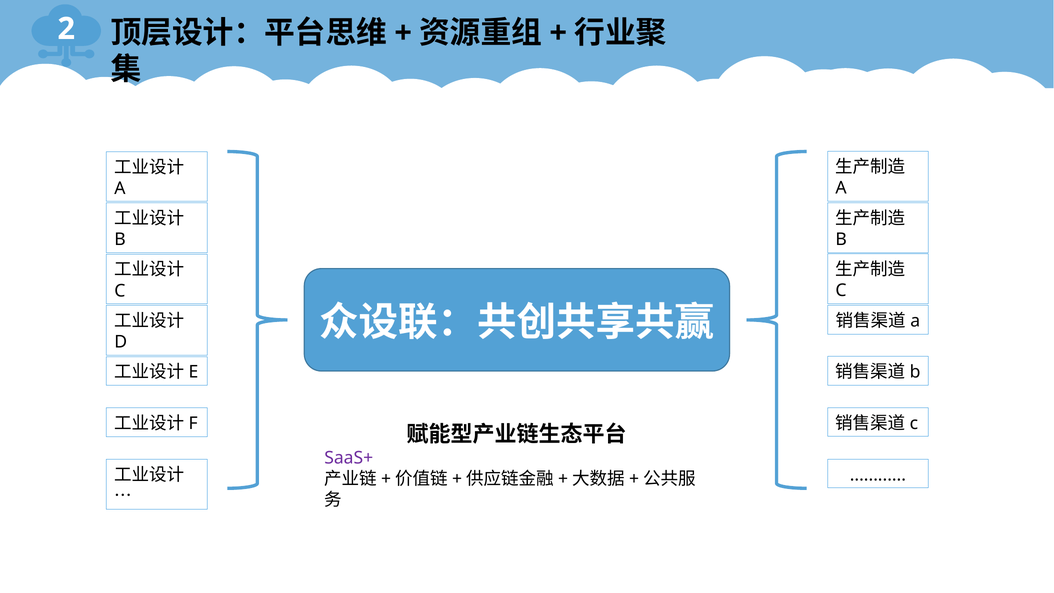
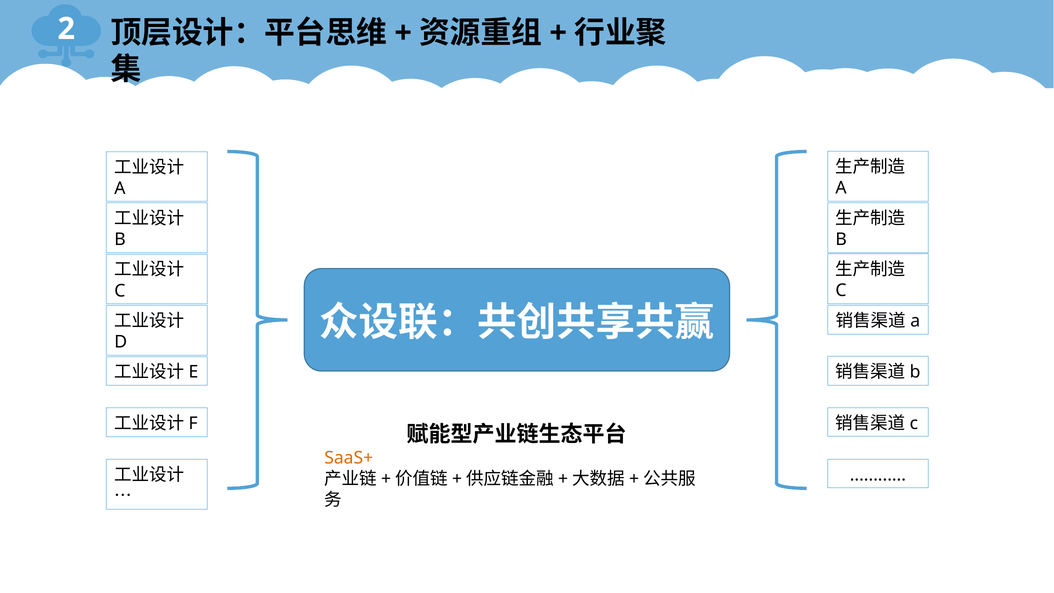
SaaS+ colour: purple -> orange
